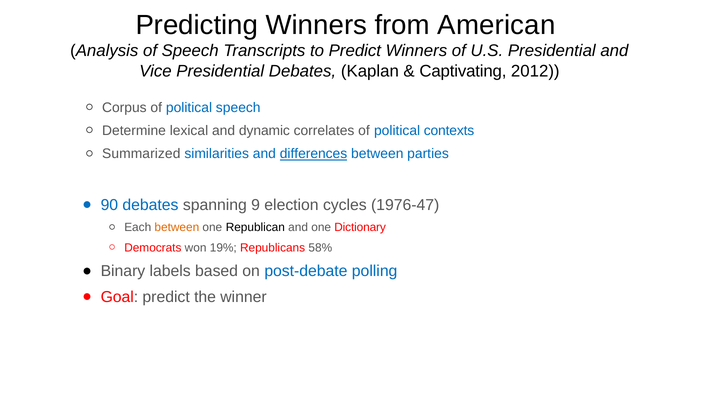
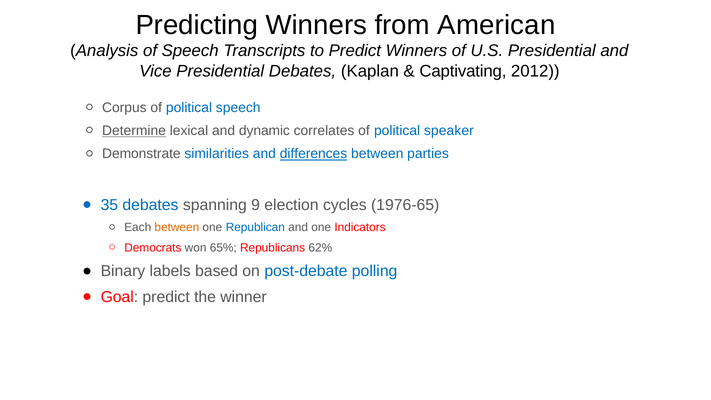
Determine underline: none -> present
contexts: contexts -> speaker
Summarized: Summarized -> Demonstrate
90: 90 -> 35
1976-47: 1976-47 -> 1976-65
Republican colour: black -> blue
Dictionary: Dictionary -> Indicators
19%: 19% -> 65%
58%: 58% -> 62%
